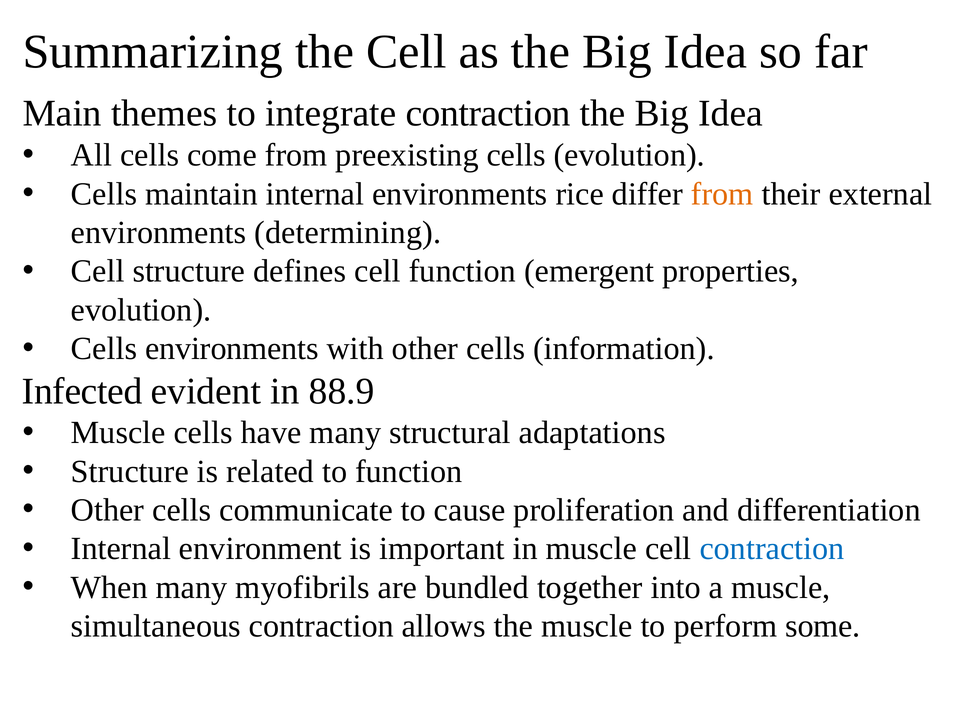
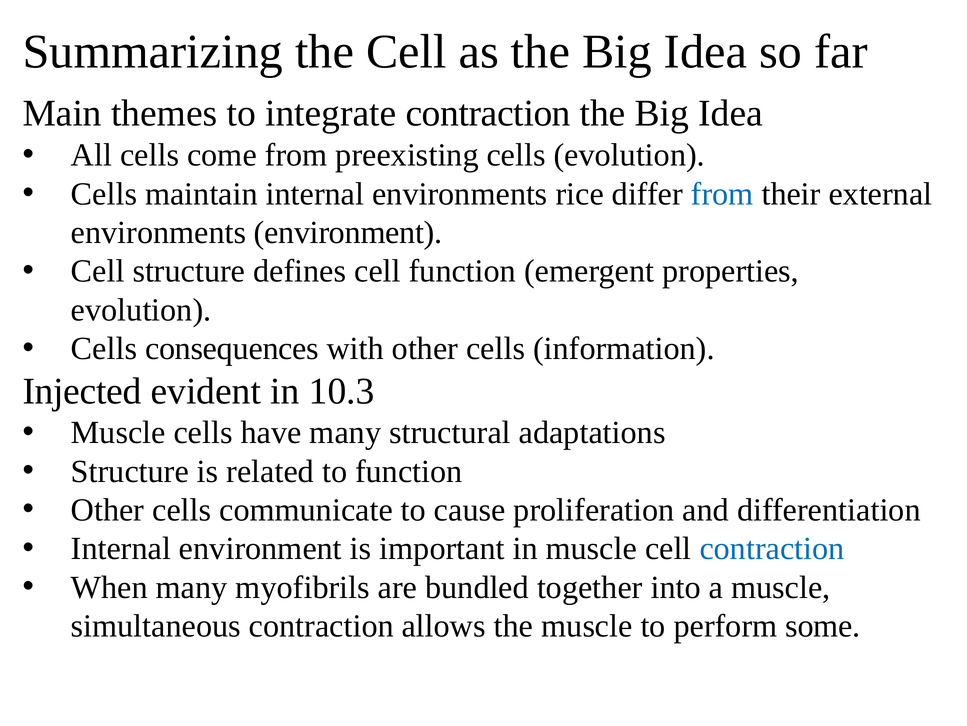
from at (722, 194) colour: orange -> blue
environments determining: determining -> environment
Cells environments: environments -> consequences
Infected: Infected -> Injected
88.9: 88.9 -> 10.3
